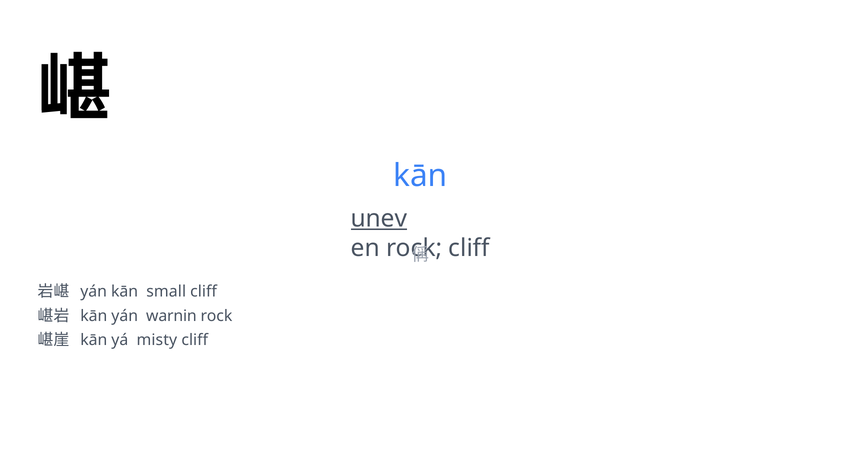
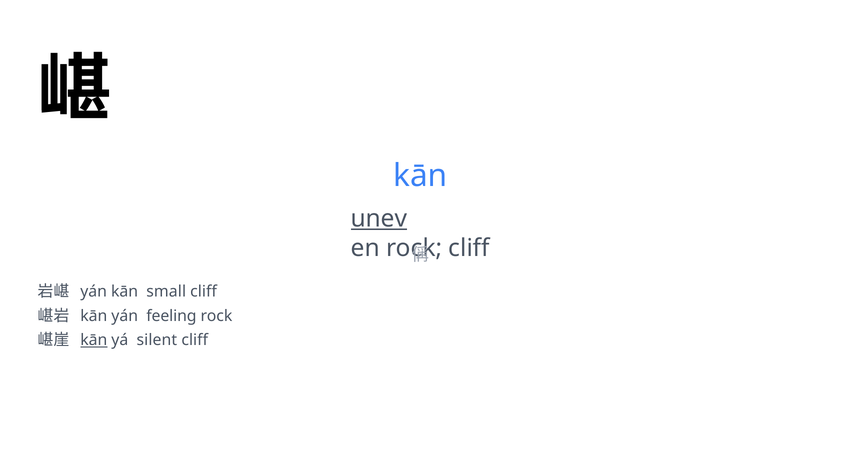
warnin: warnin -> feeling
kān at (94, 340) underline: none -> present
misty: misty -> silent
